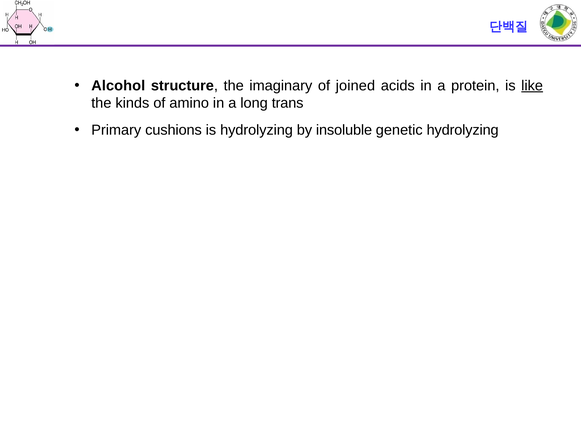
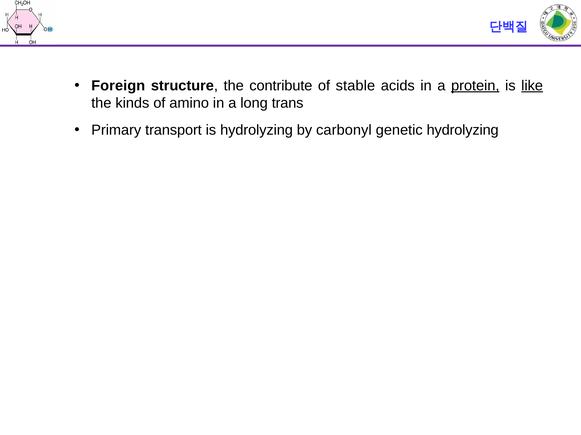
Alcohol: Alcohol -> Foreign
imaginary: imaginary -> contribute
joined: joined -> stable
protein underline: none -> present
cushions: cushions -> transport
insoluble: insoluble -> carbonyl
